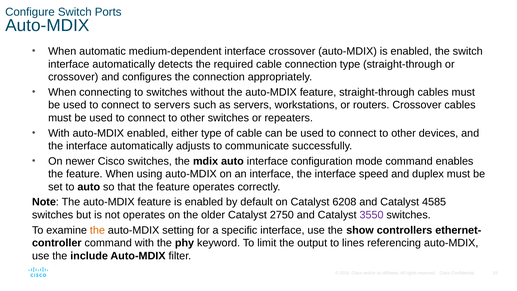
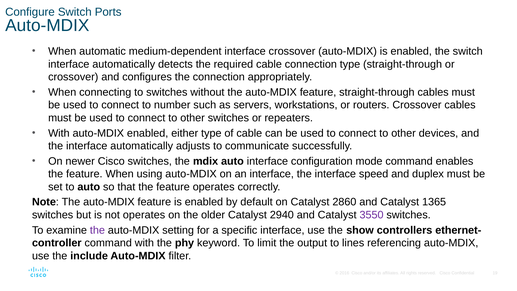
to servers: servers -> number
6208: 6208 -> 2860
4585: 4585 -> 1365
2750: 2750 -> 2940
the at (97, 230) colour: orange -> purple
